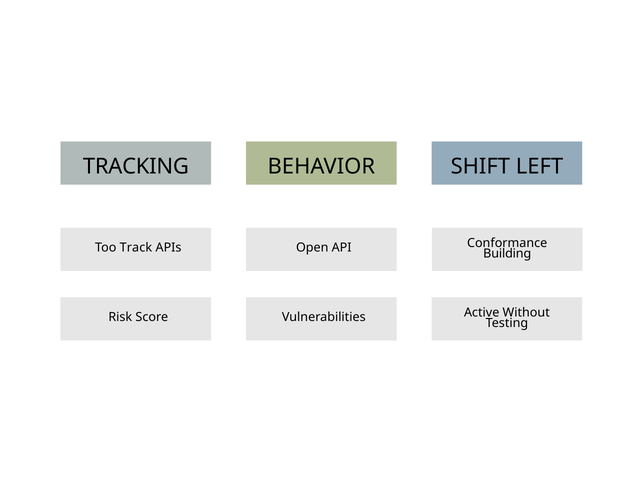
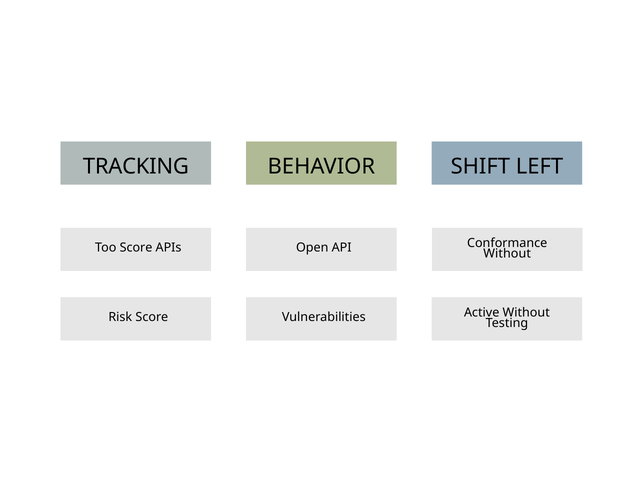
Too Track: Track -> Score
Building at (507, 254): Building -> Without
